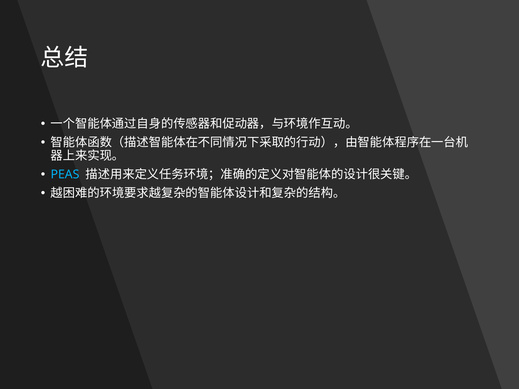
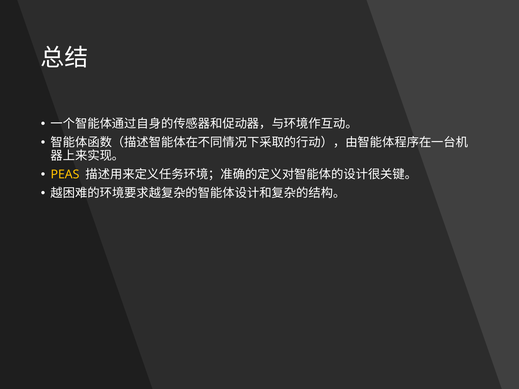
PEAS colour: light blue -> yellow
